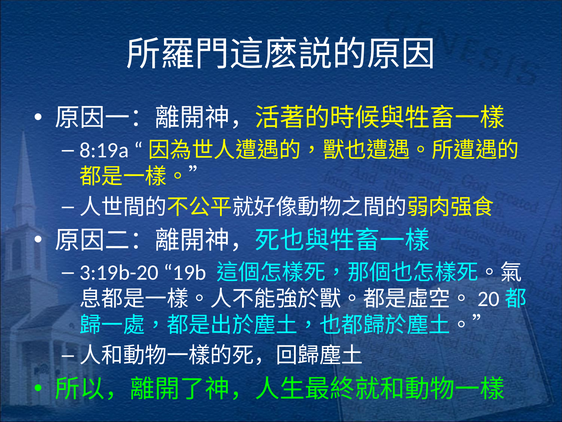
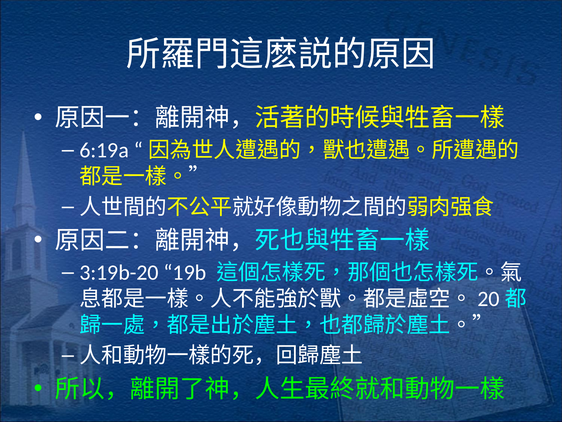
8:19a: 8:19a -> 6:19a
